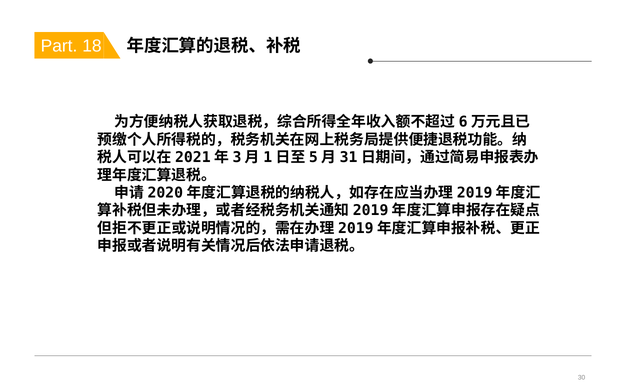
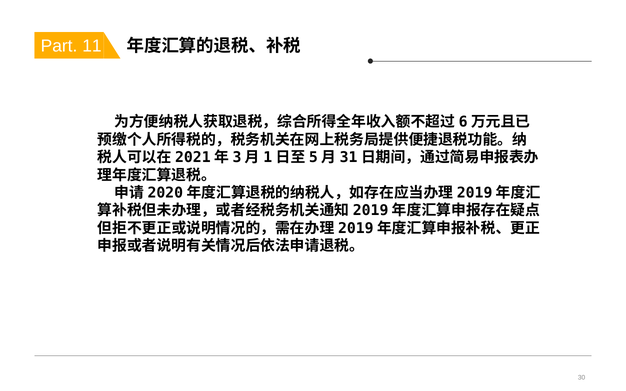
18: 18 -> 11
